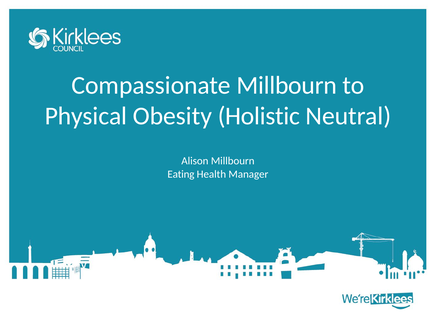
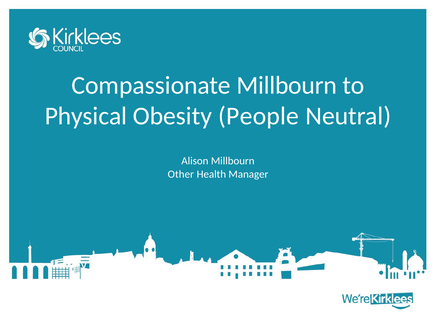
Holistic: Holistic -> People
Eating: Eating -> Other
